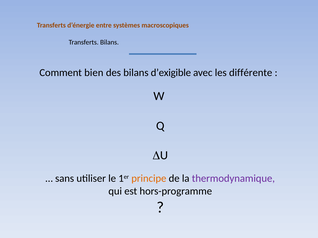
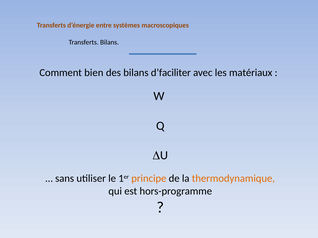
d’exigible: d’exigible -> d’faciliter
différente: différente -> matériaux
thermodynamique colour: purple -> orange
